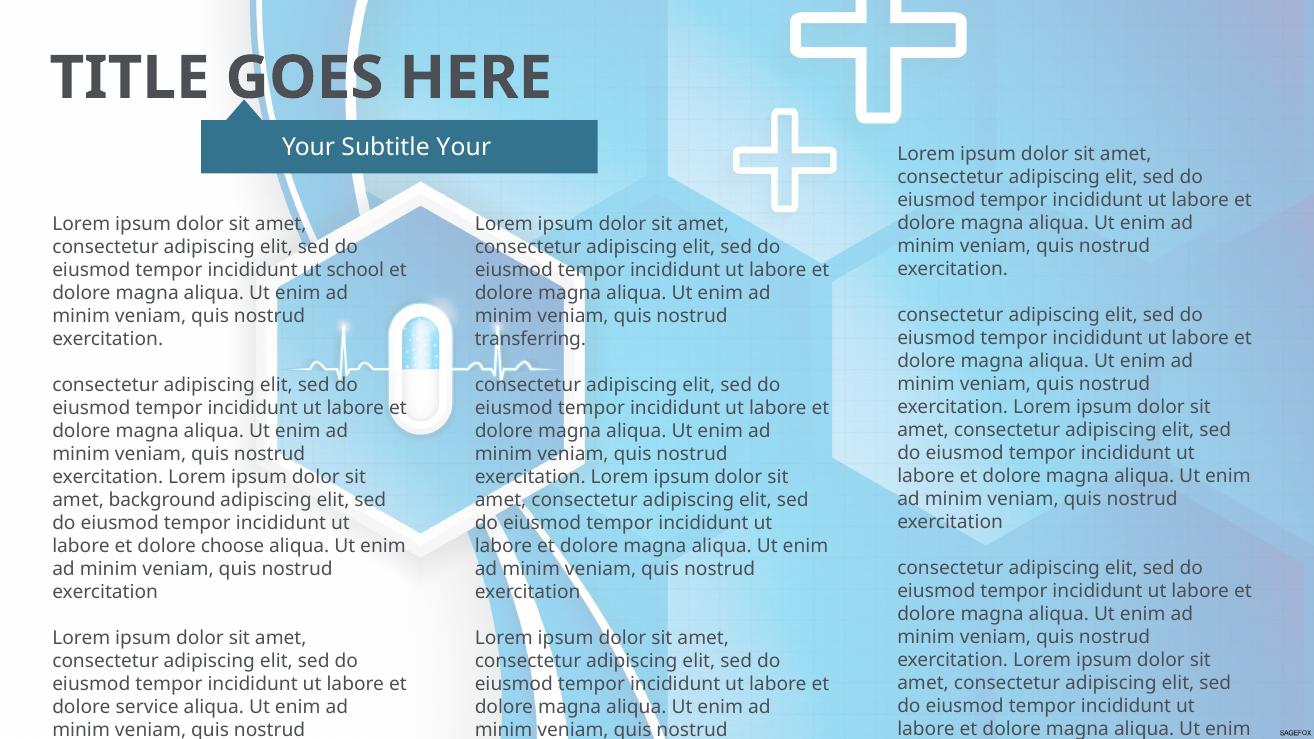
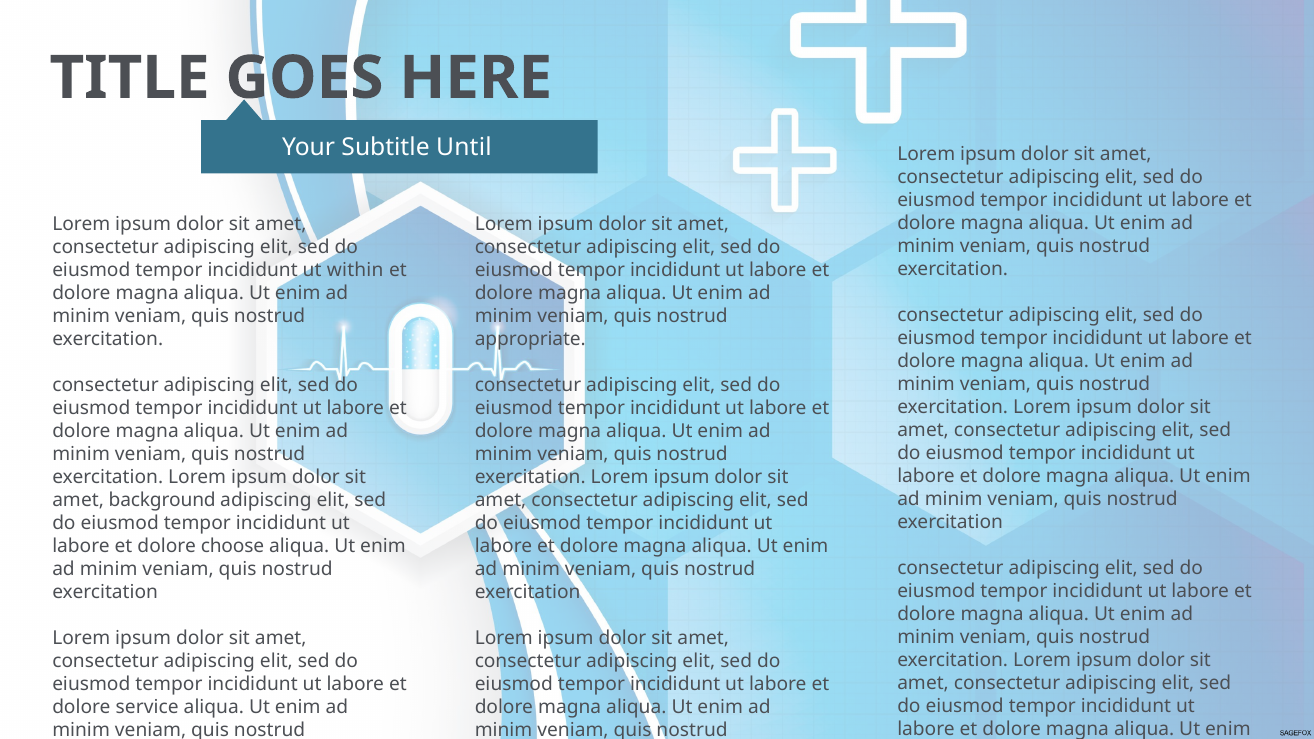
Subtitle Your: Your -> Until
school: school -> within
transferring: transferring -> appropriate
